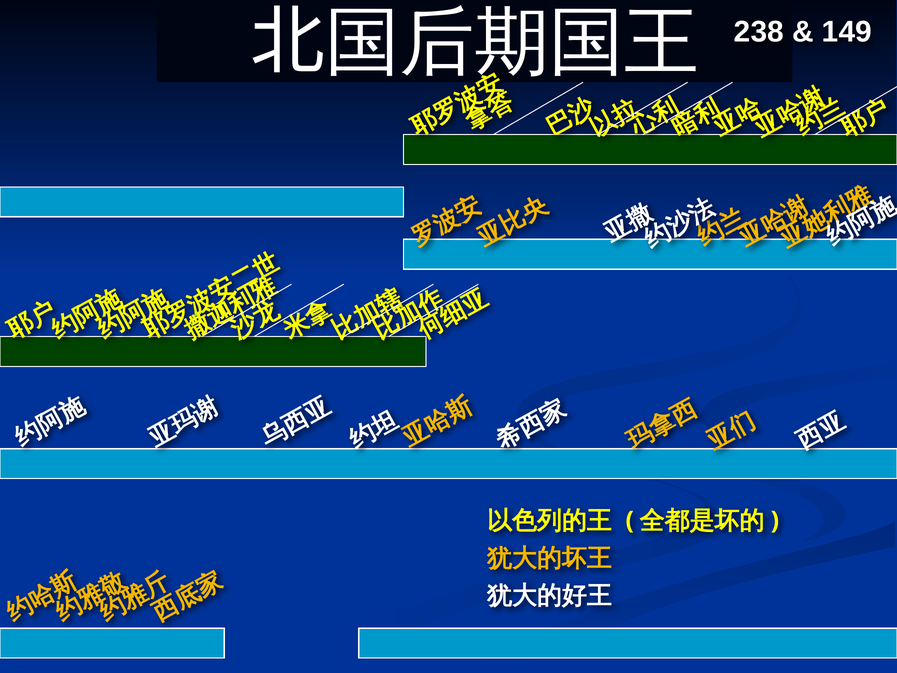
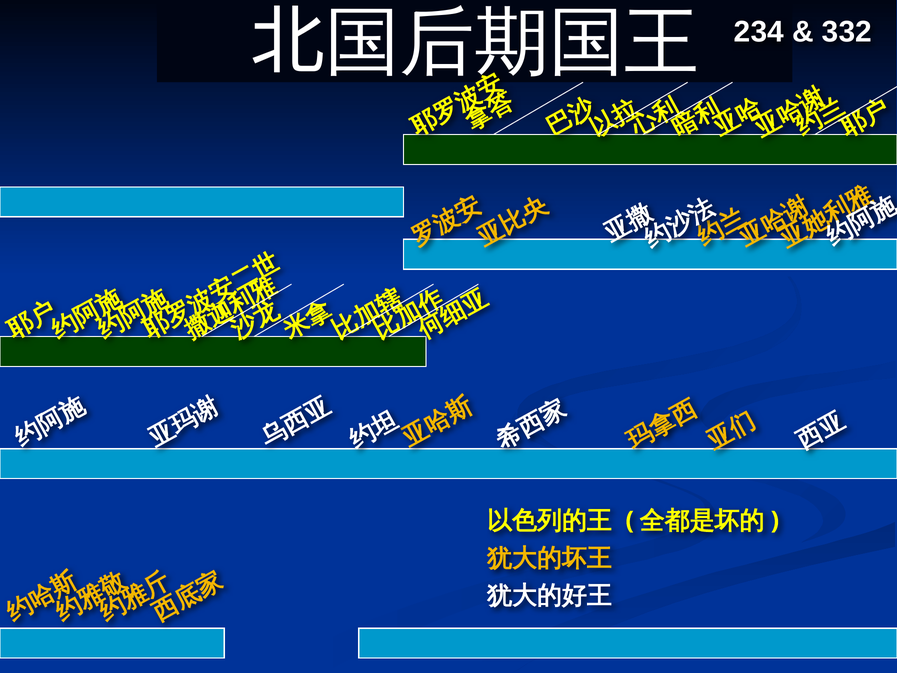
238: 238 -> 234
149: 149 -> 332
